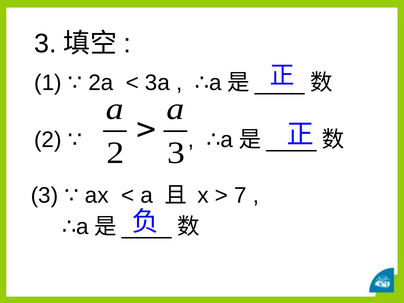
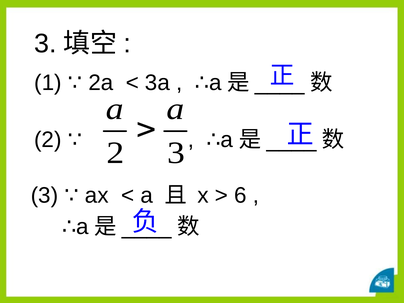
7: 7 -> 6
